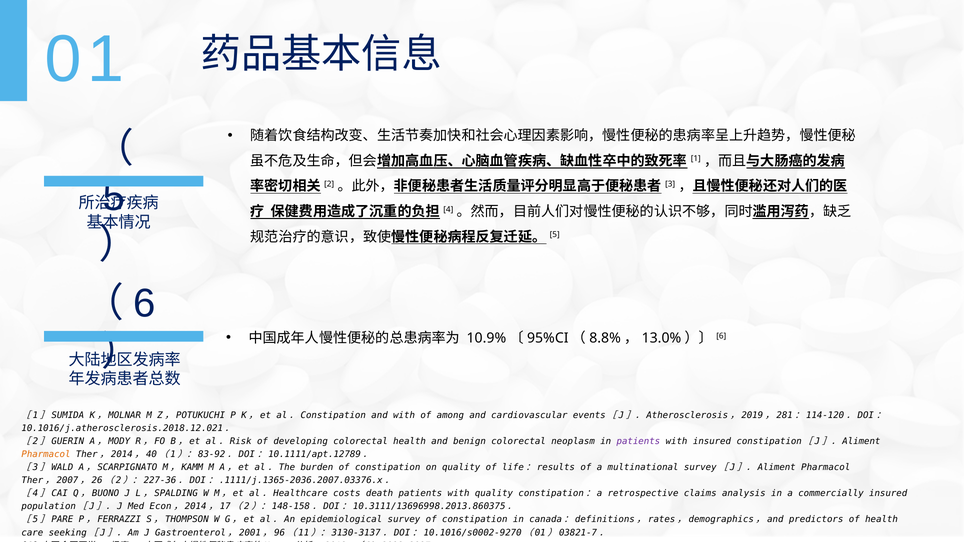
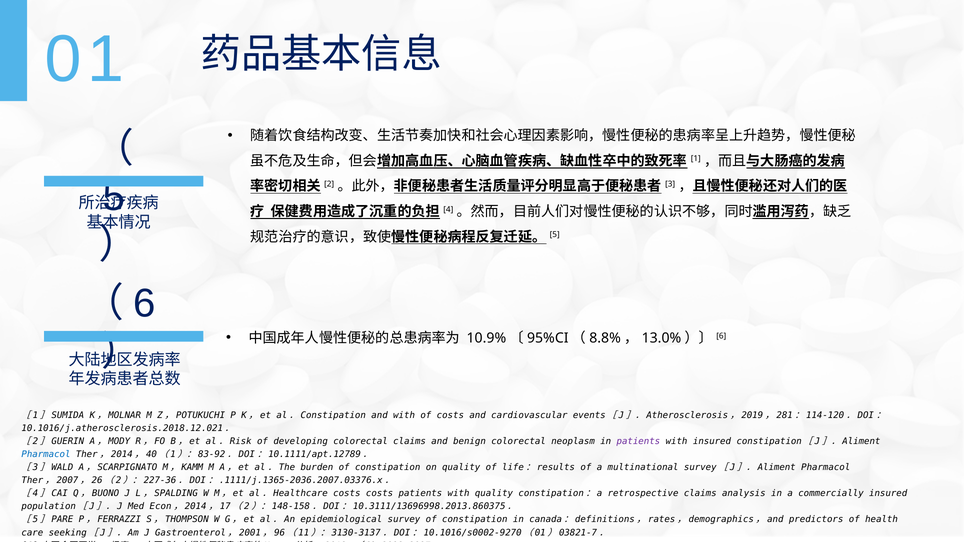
of among: among -> costs
colorectal health: health -> claims
Pharmacol at (46, 455) colour: orange -> blue
costs death: death -> costs
